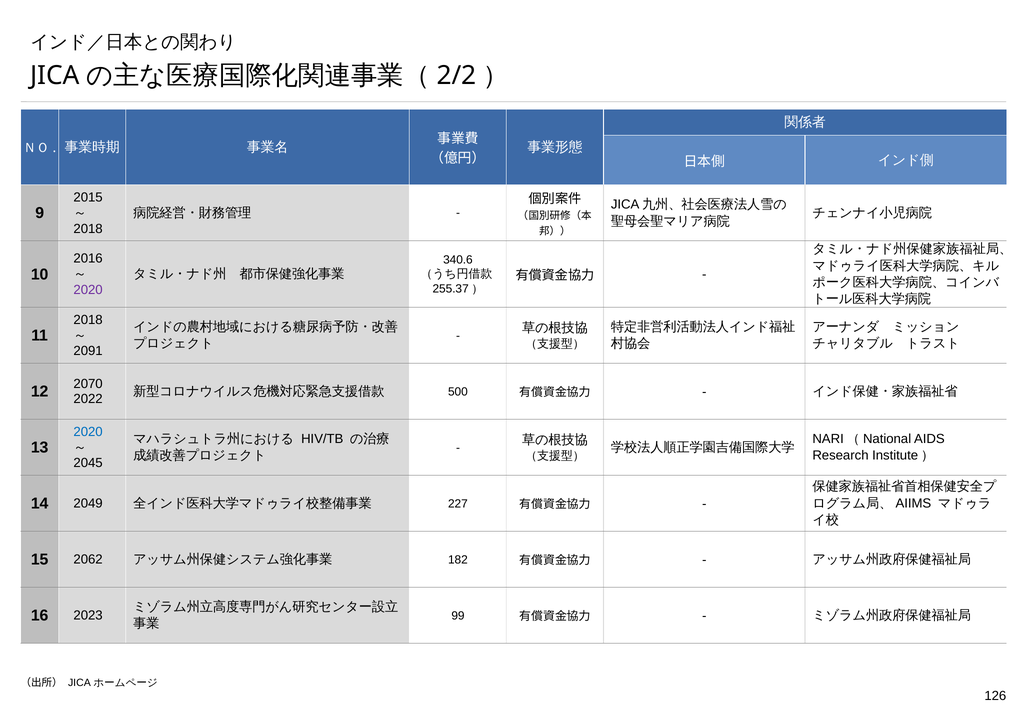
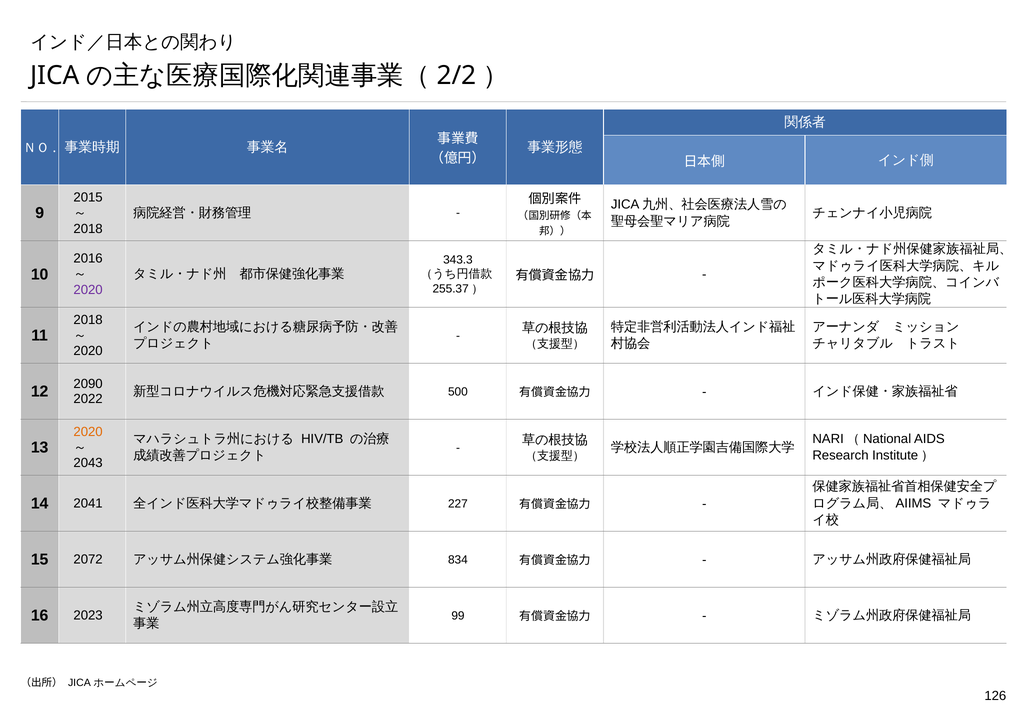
340.6: 340.6 -> 343.3
2091 at (88, 351): 2091 -> 2020
2070: 2070 -> 2090
2020 at (88, 432) colour: blue -> orange
2045: 2045 -> 2043
2049: 2049 -> 2041
2062: 2062 -> 2072
182: 182 -> 834
